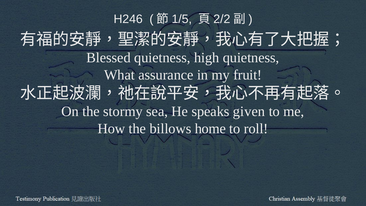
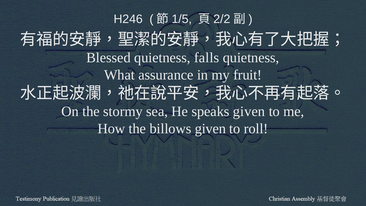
high: high -> falls
billows home: home -> given
